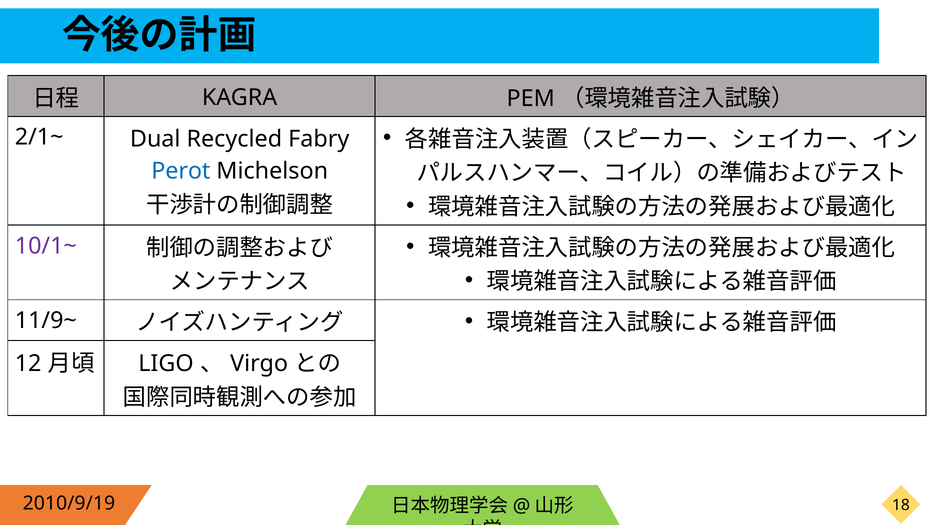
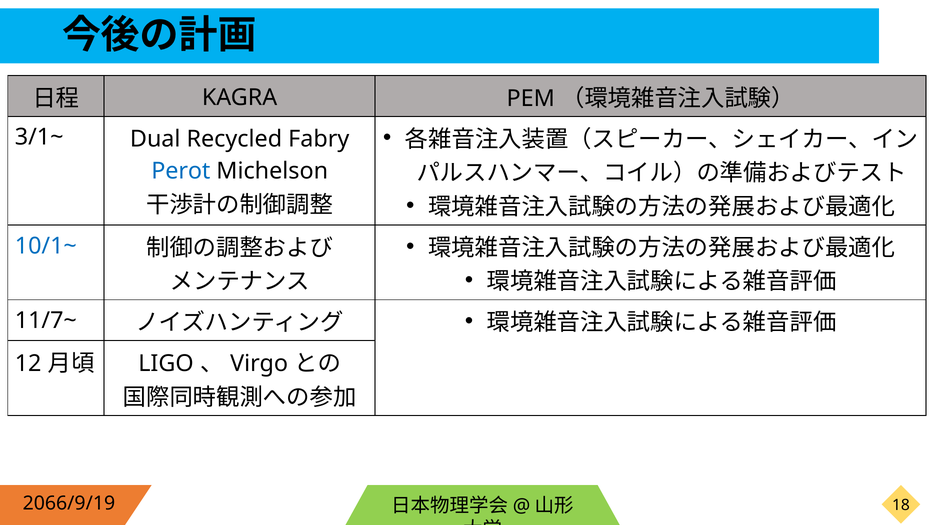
2/1~: 2/1~ -> 3/1~
10/1~ colour: purple -> blue
11/9~: 11/9~ -> 11/7~
2010/9/19: 2010/9/19 -> 2066/9/19
